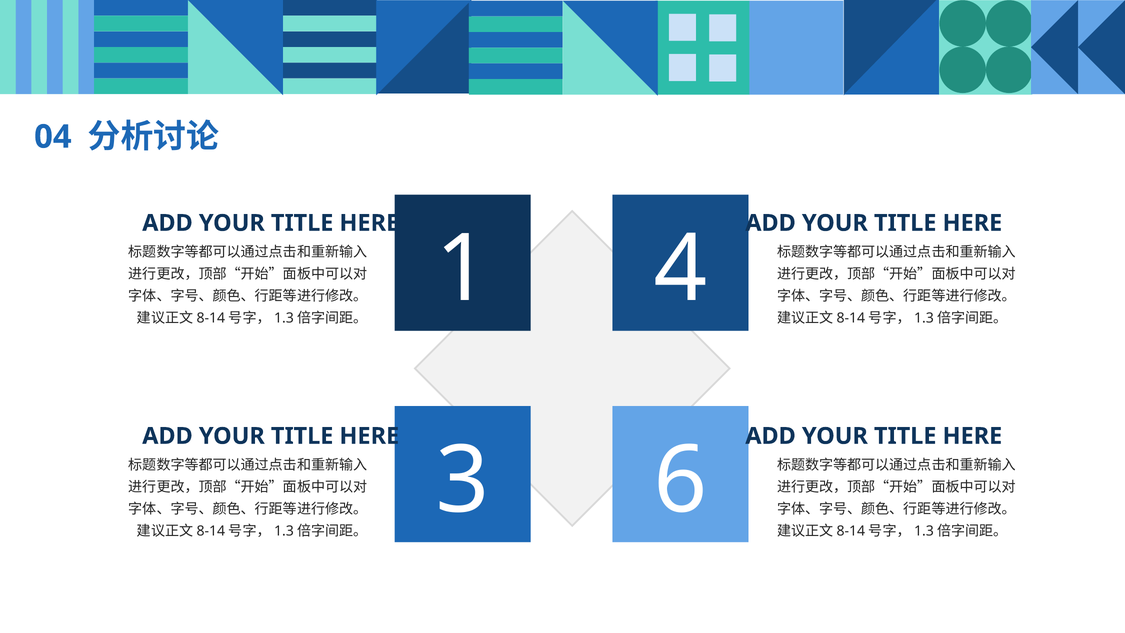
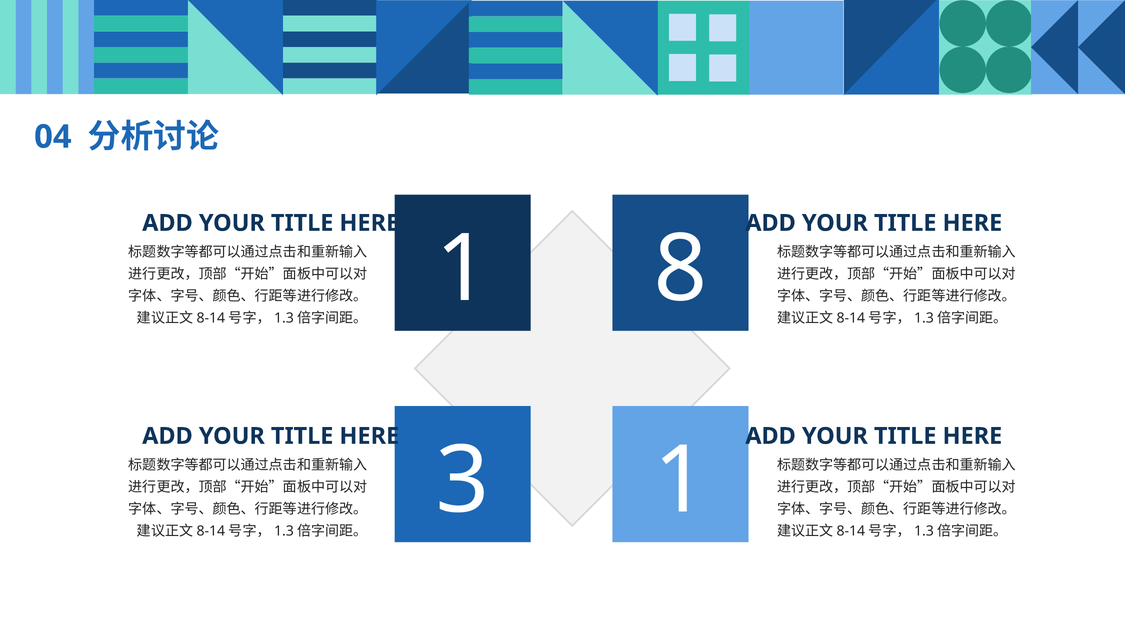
4: 4 -> 8
3 6: 6 -> 1
